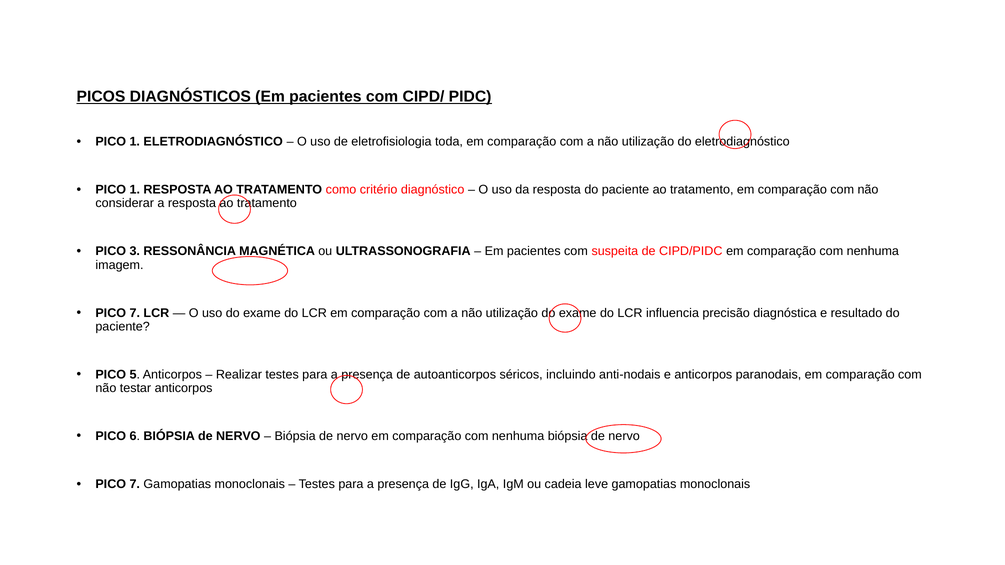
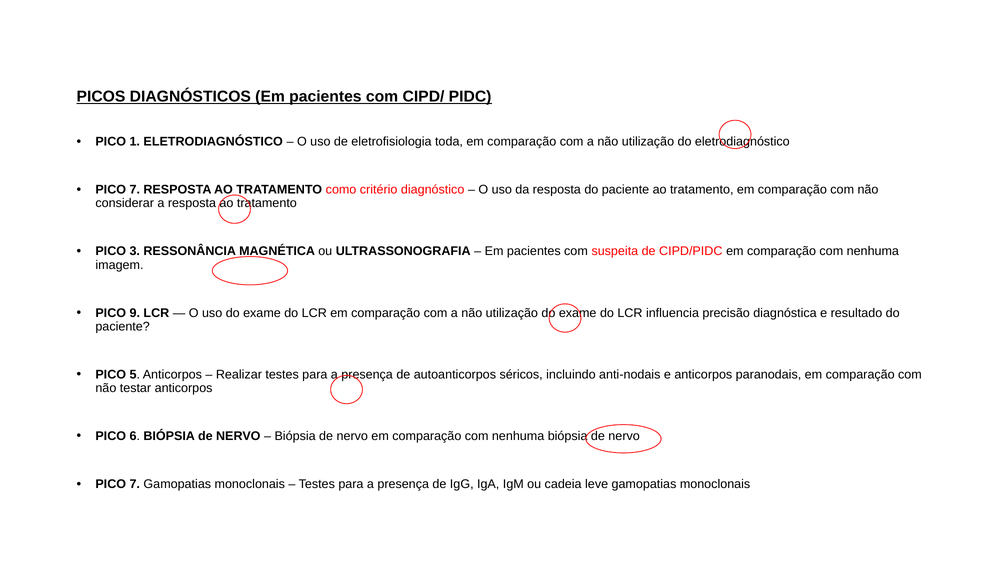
1 at (135, 190): 1 -> 7
7 at (135, 313): 7 -> 9
